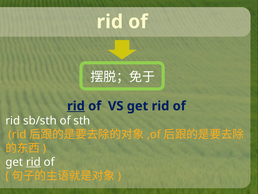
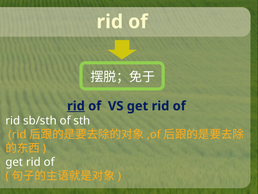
rid at (33, 162) underline: present -> none
